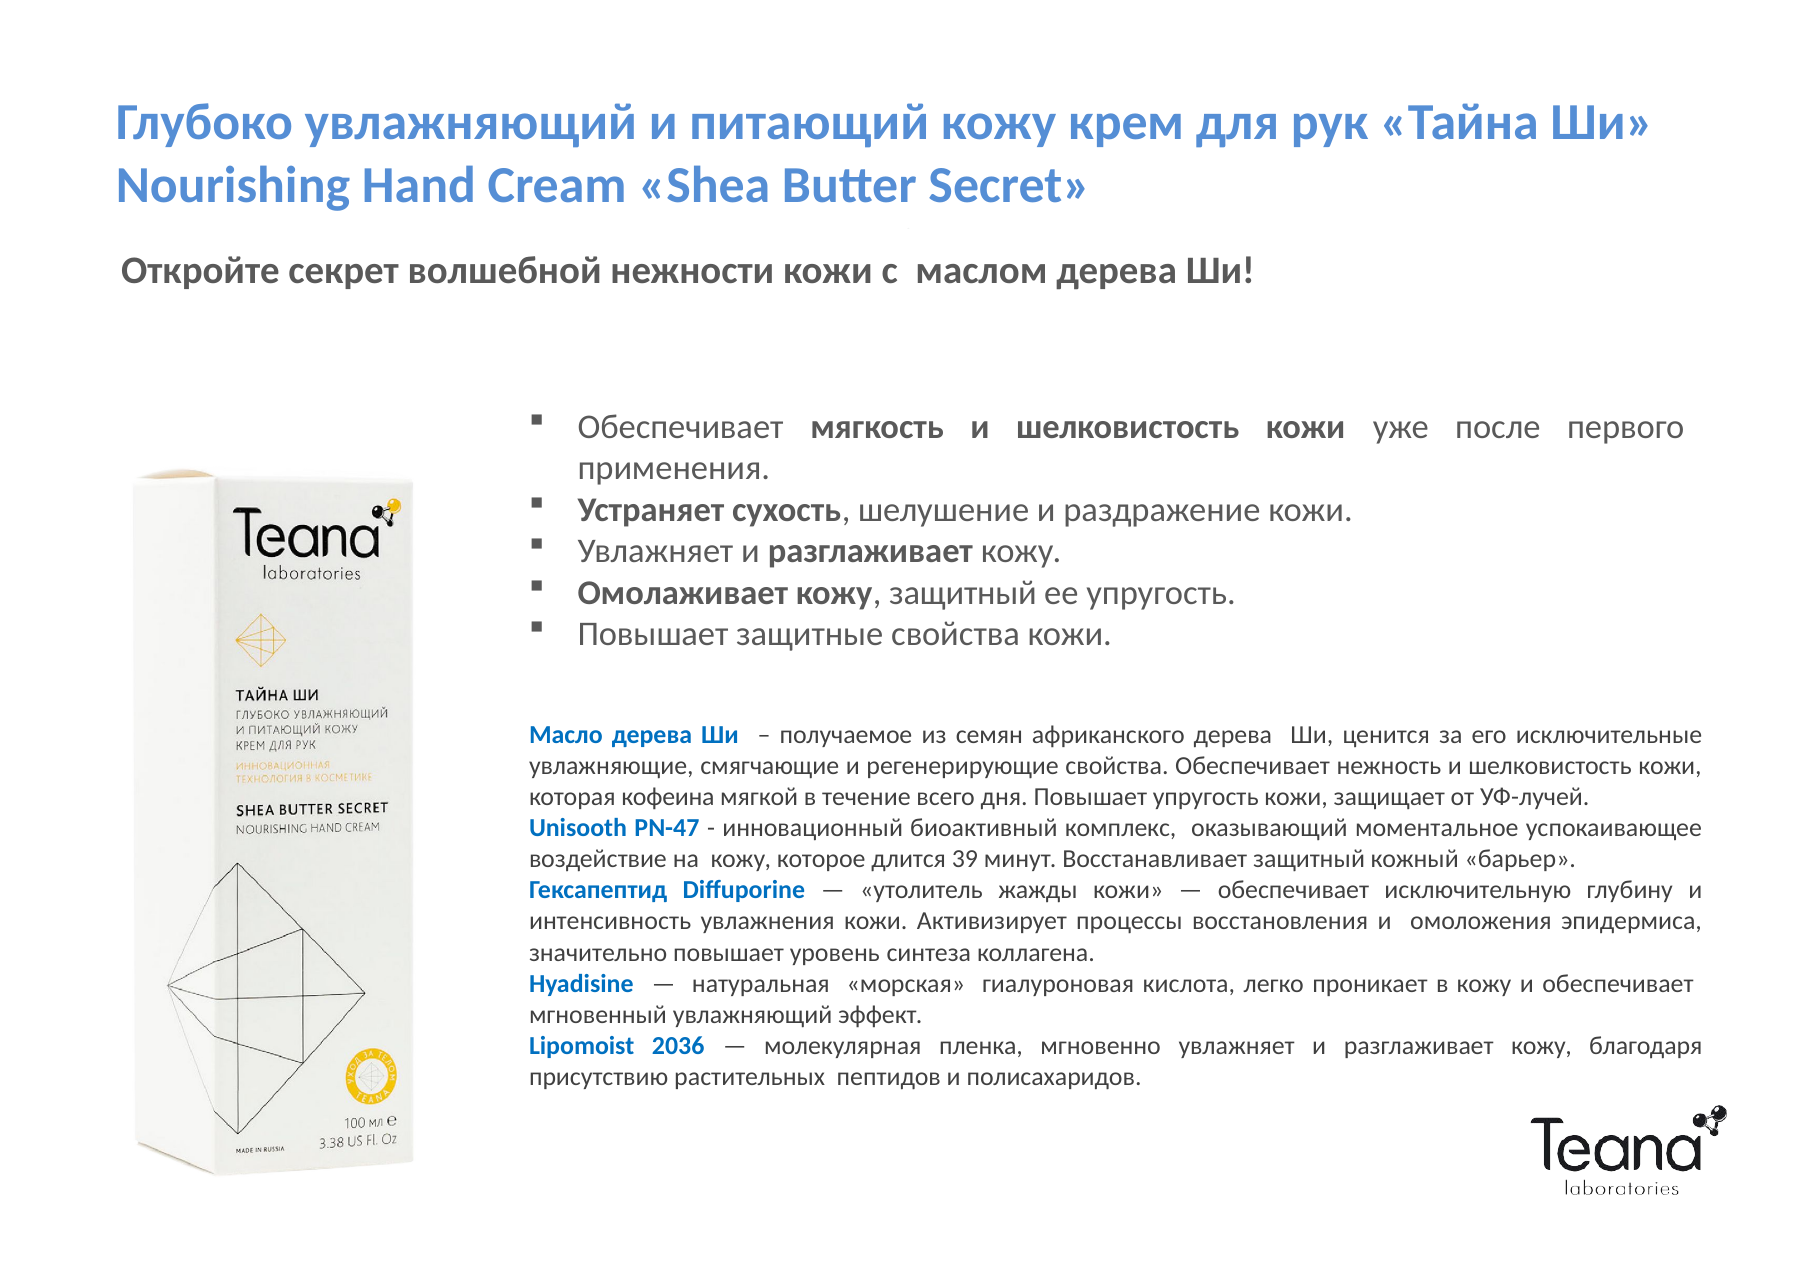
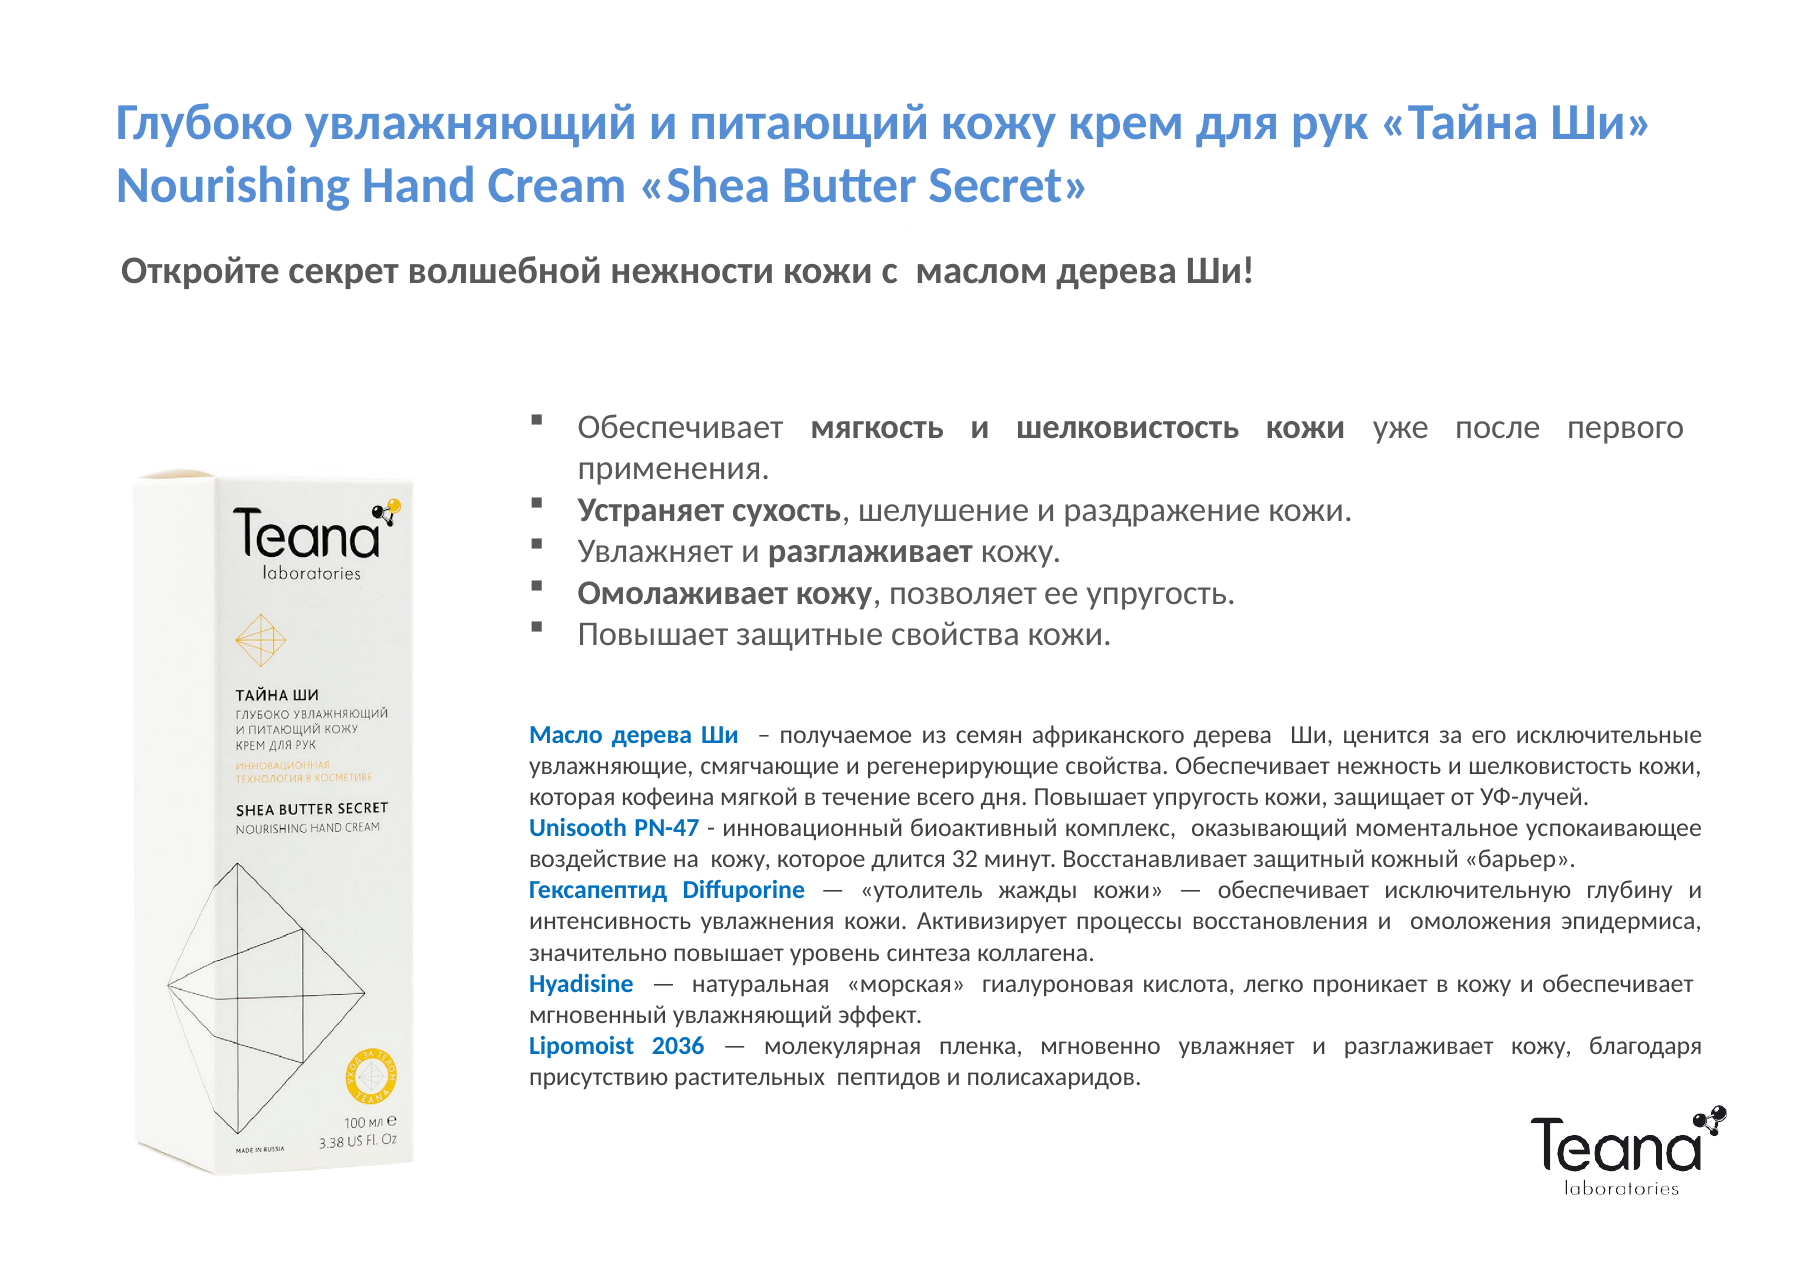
кожу защитный: защитный -> позволяет
39: 39 -> 32
